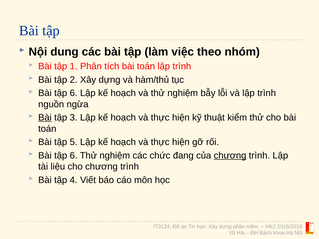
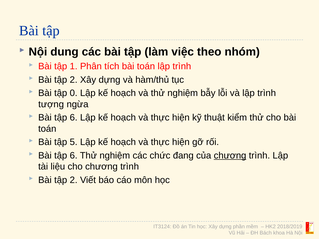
6 at (74, 93): 6 -> 0
nguồn: nguồn -> tượng
Bài at (45, 118) underline: present -> none
3 at (74, 118): 3 -> 6
4 at (74, 180): 4 -> 2
